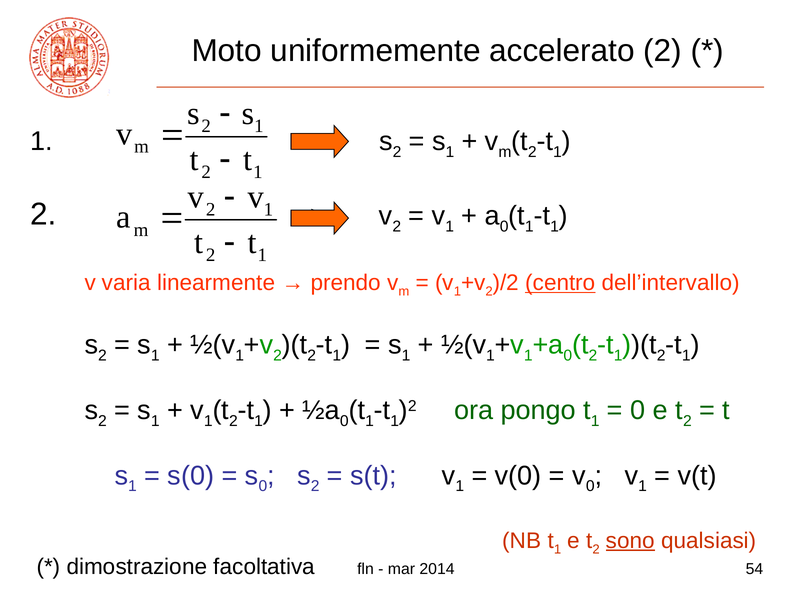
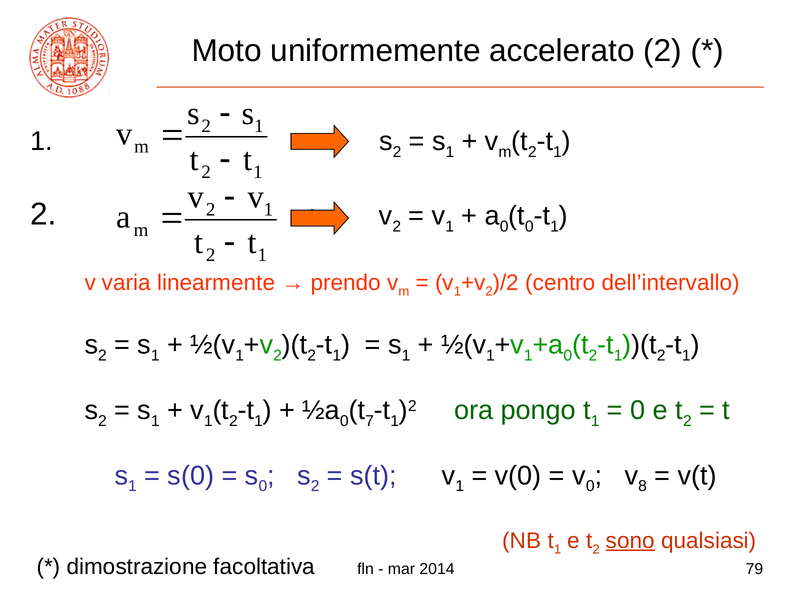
1 at (529, 226): 1 -> 0
centro underline: present -> none
1 at (370, 421): 1 -> 7
1 at (642, 486): 1 -> 8
54: 54 -> 79
